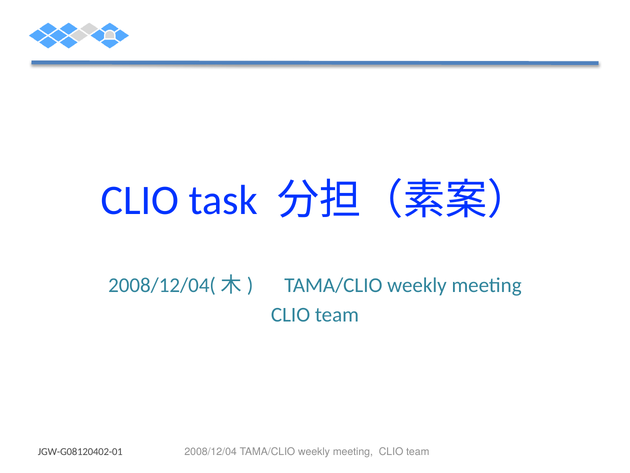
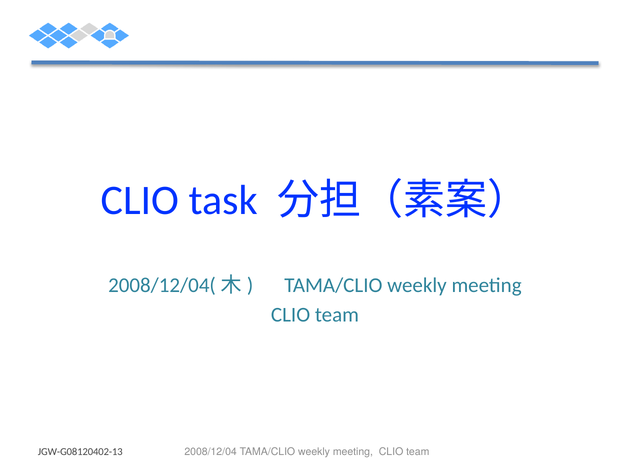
JGW-G08120402-01: JGW-G08120402-01 -> JGW-G08120402-13
